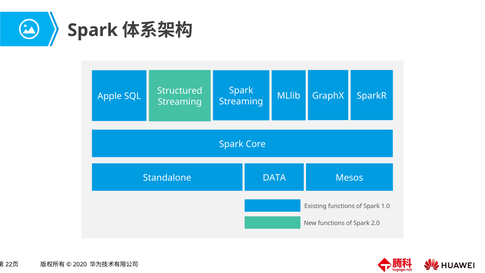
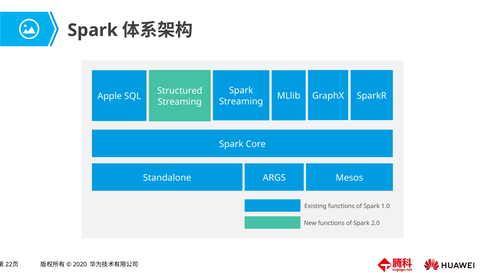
DATA: DATA -> ARGS
